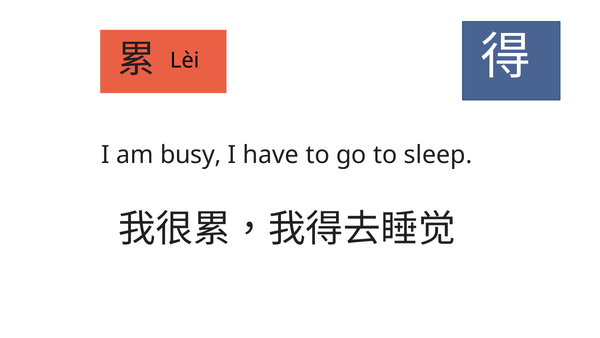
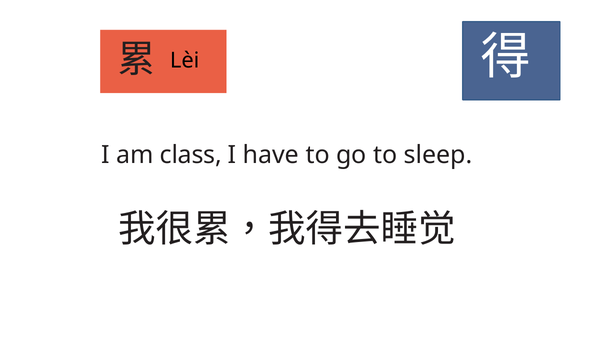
busy: busy -> class
